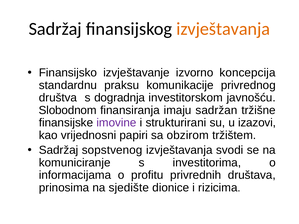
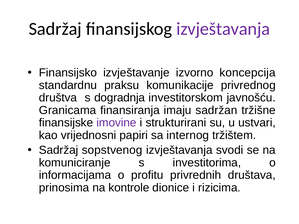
izvještavanja at (223, 29) colour: orange -> purple
Slobodnom: Slobodnom -> Granicama
izazovi: izazovi -> ustvari
obzirom: obzirom -> internog
sjedište: sjedište -> kontrole
